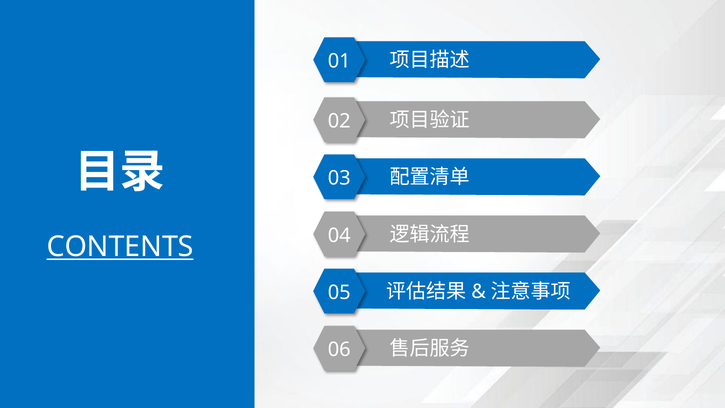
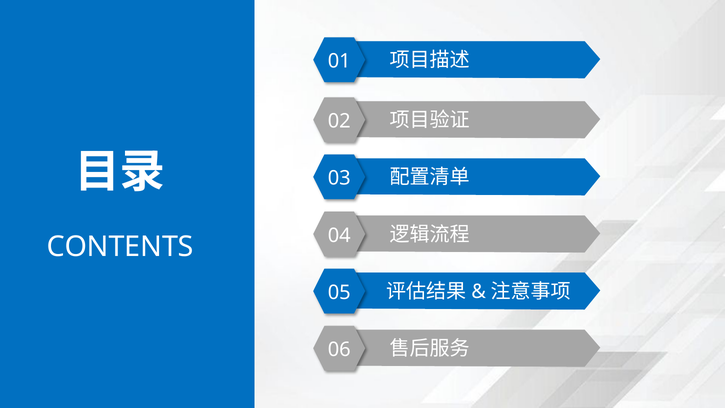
CONTENTS underline: present -> none
